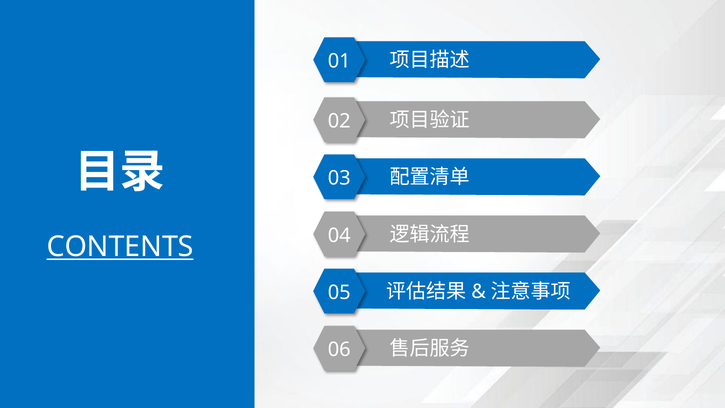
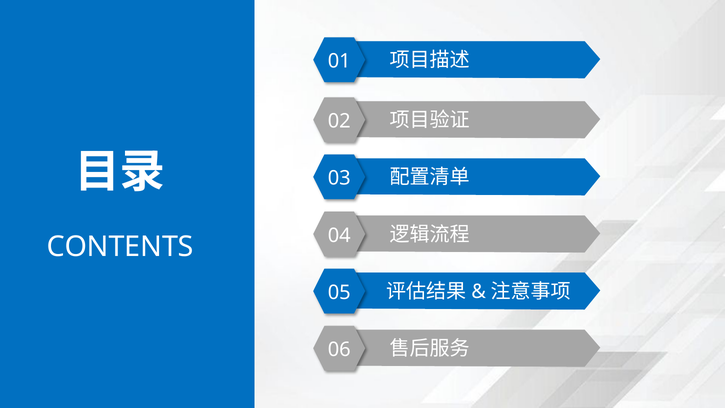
CONTENTS underline: present -> none
